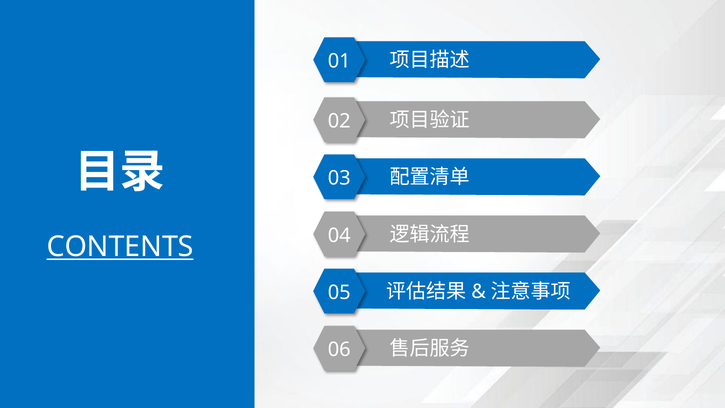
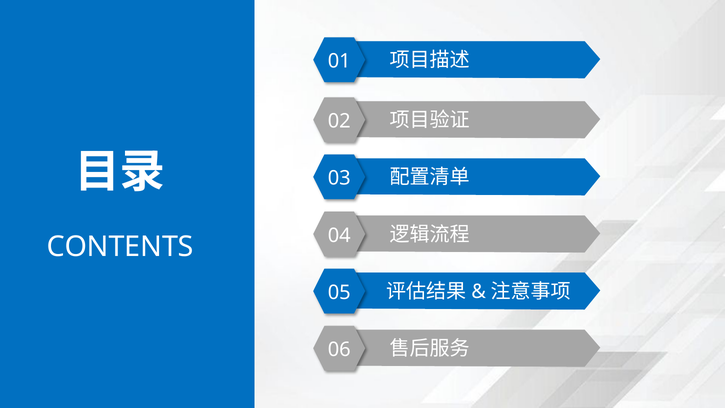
CONTENTS underline: present -> none
